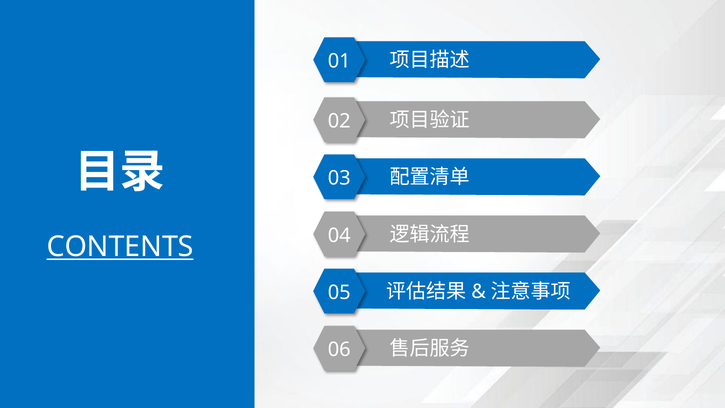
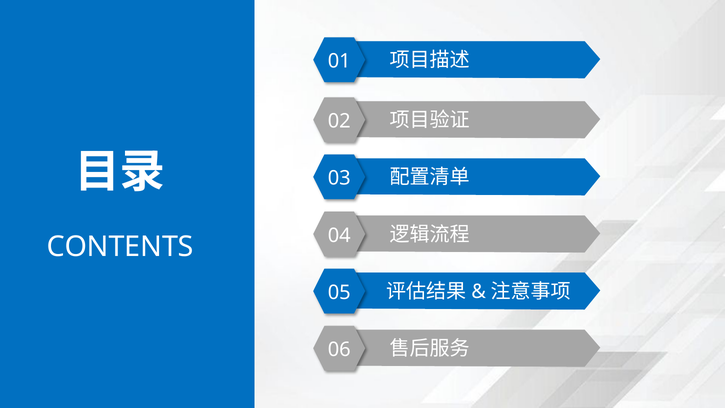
CONTENTS underline: present -> none
